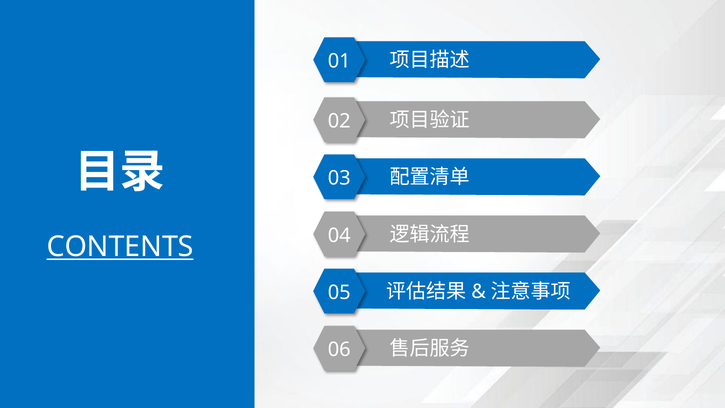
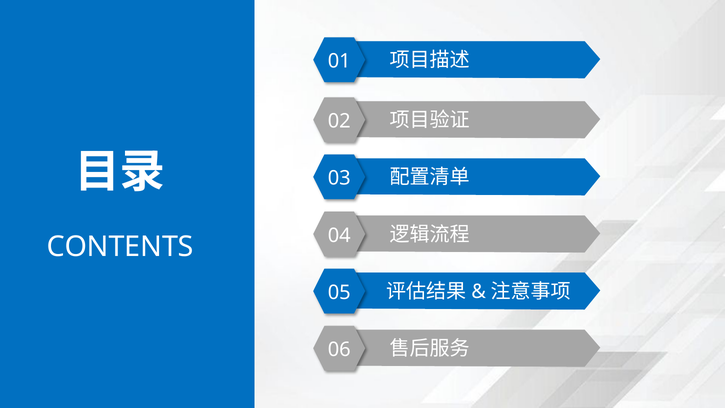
CONTENTS underline: present -> none
